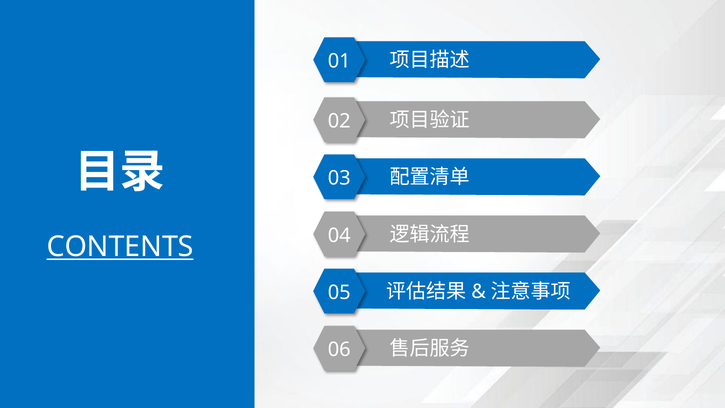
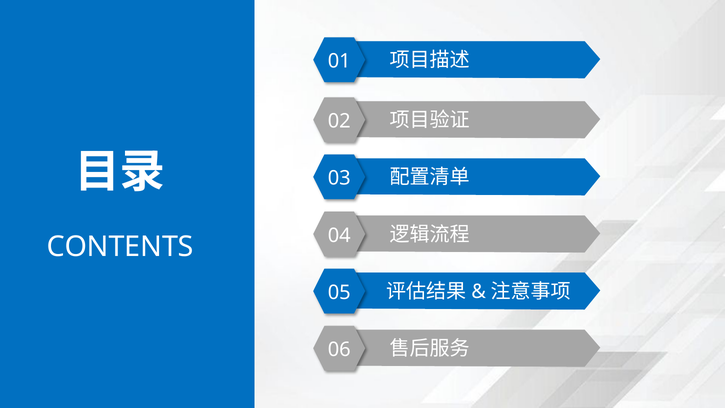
CONTENTS underline: present -> none
